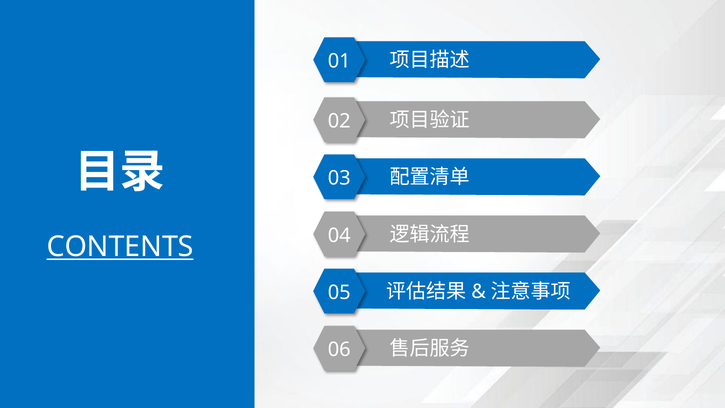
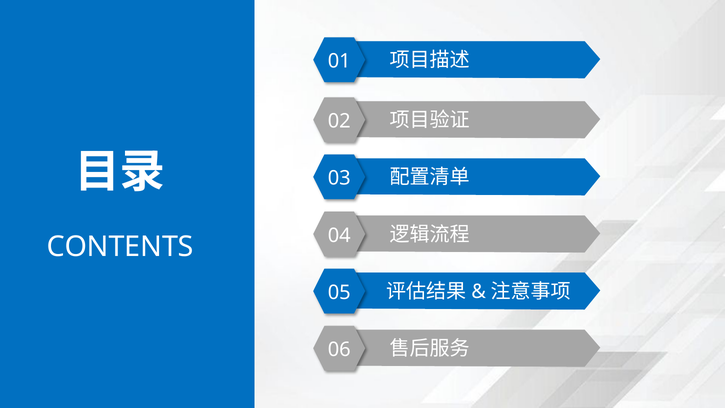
CONTENTS underline: present -> none
